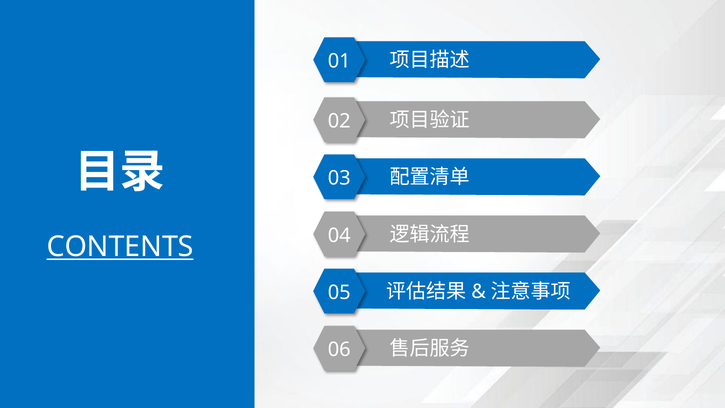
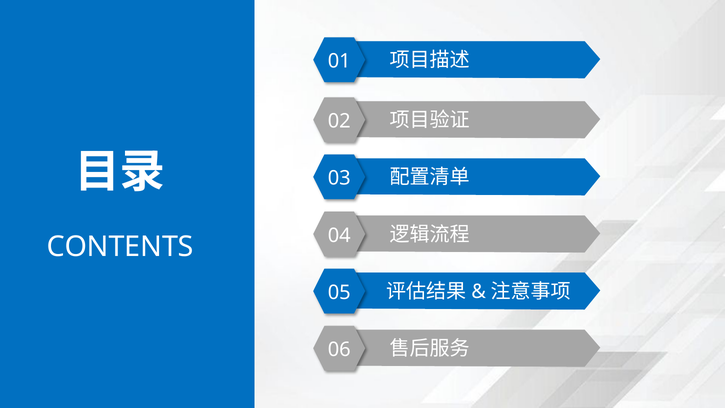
CONTENTS underline: present -> none
